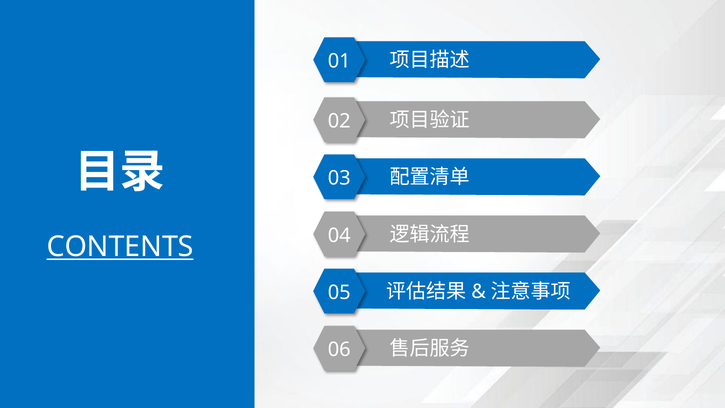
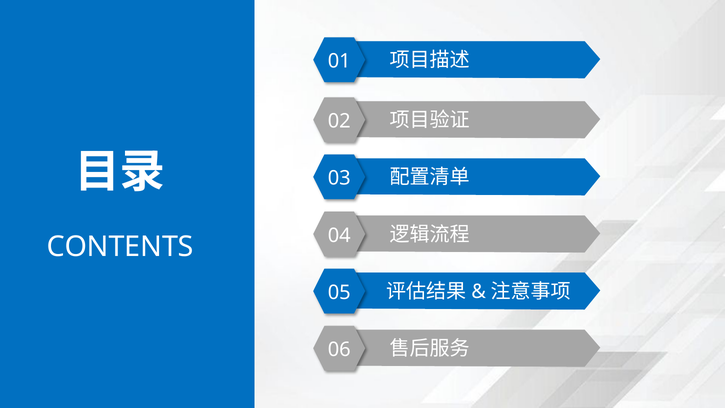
CONTENTS underline: present -> none
